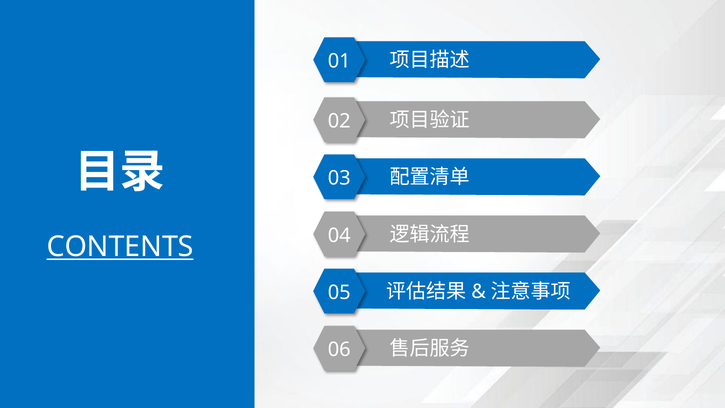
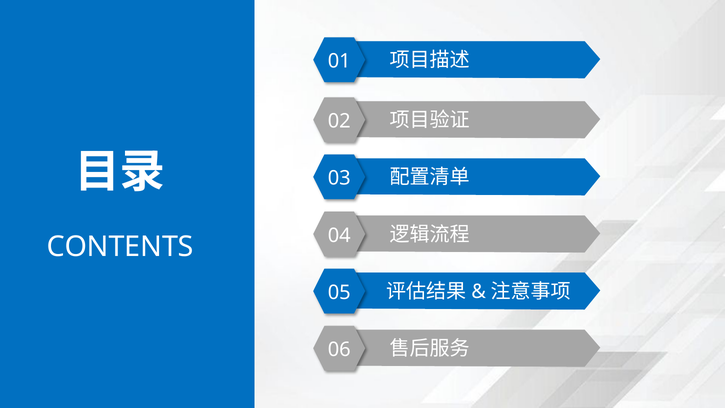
CONTENTS underline: present -> none
